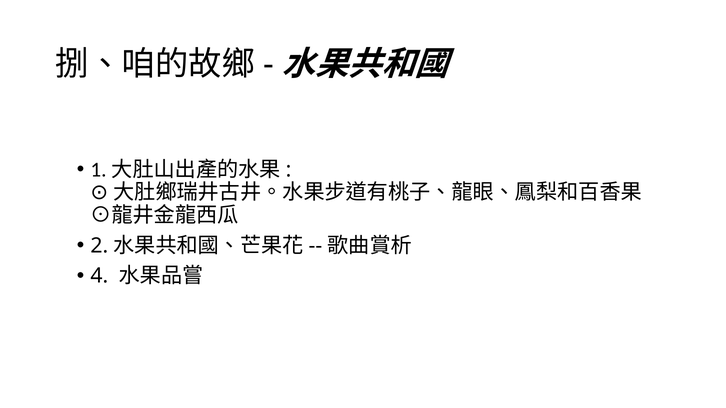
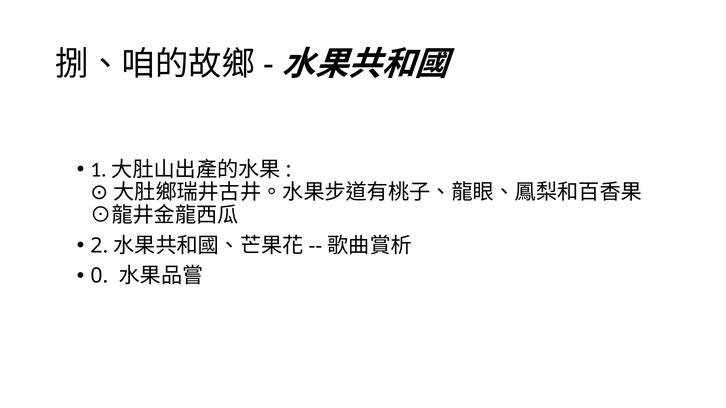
4: 4 -> 0
